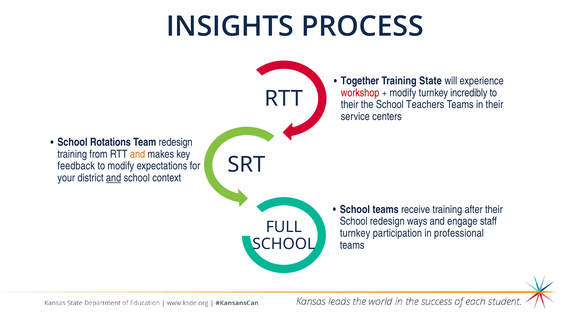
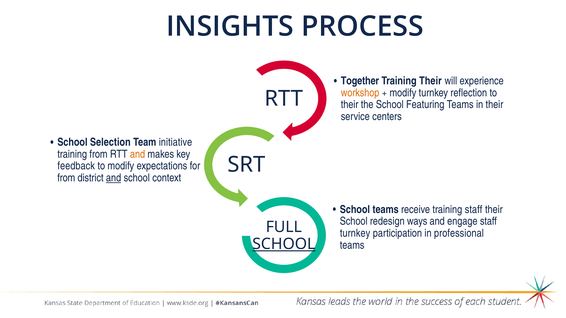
Training State: State -> Their
workshop colour: red -> orange
incredibly: incredibly -> reflection
Teachers: Teachers -> Featuring
Rotations: Rotations -> Selection
Team redesign: redesign -> initiative
your at (66, 178): your -> from
training after: after -> staff
SCHOOL at (284, 244) underline: none -> present
